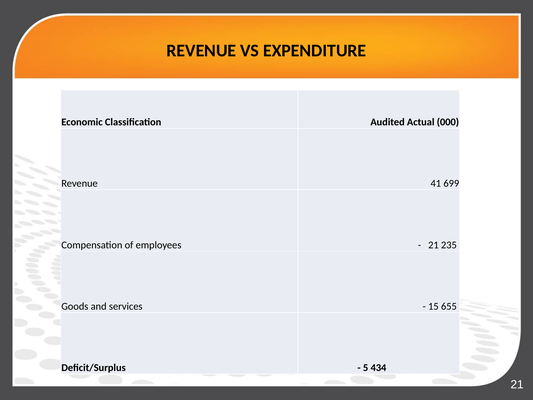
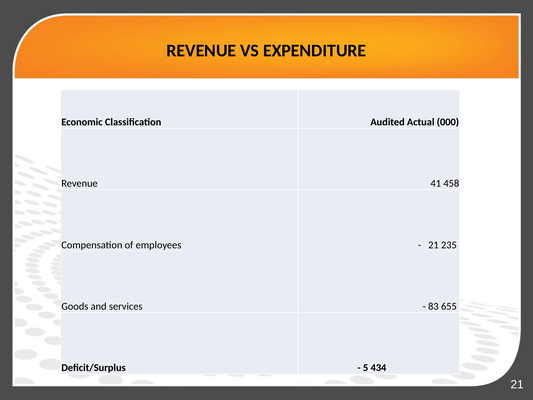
699: 699 -> 458
15: 15 -> 83
